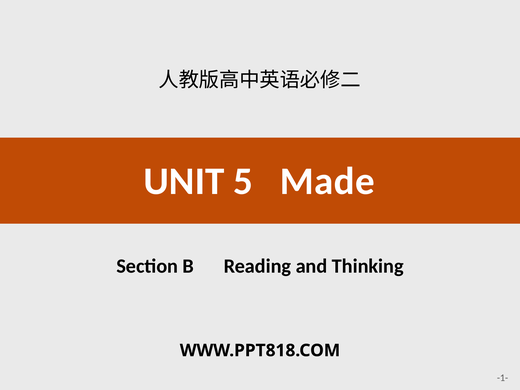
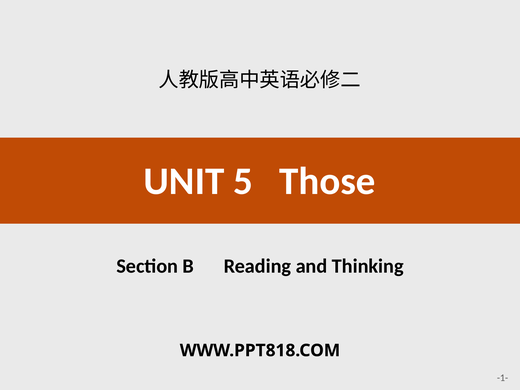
Made: Made -> Those
